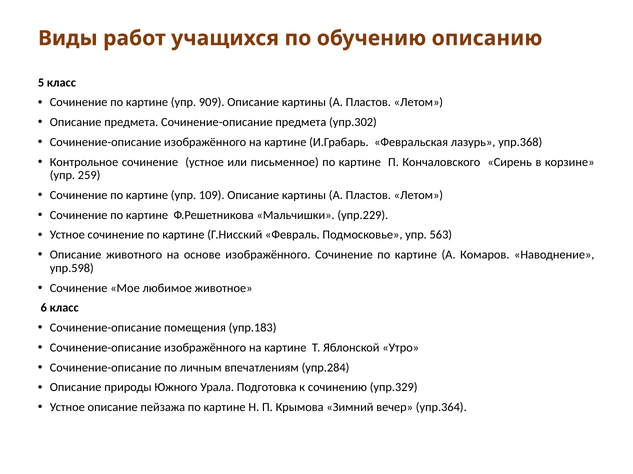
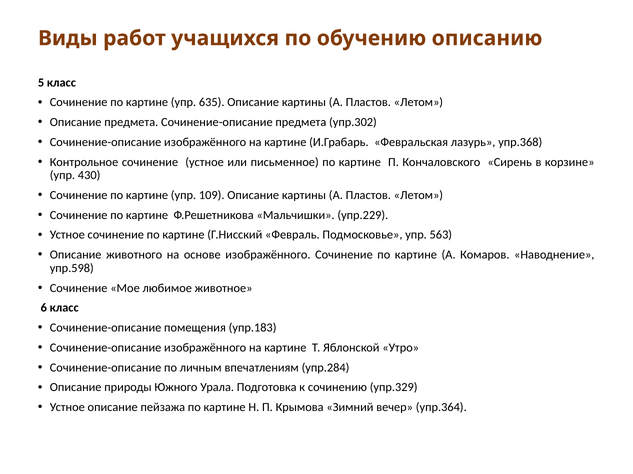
909: 909 -> 635
259: 259 -> 430
